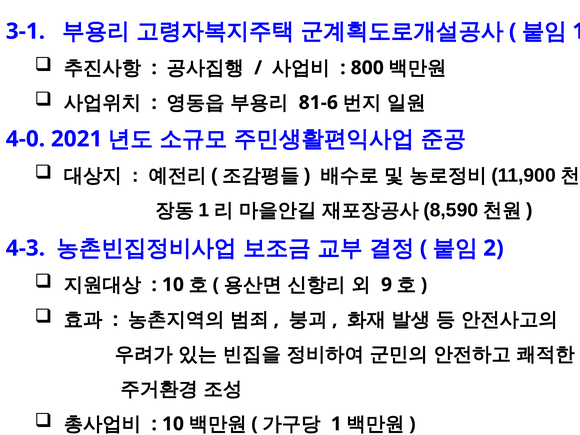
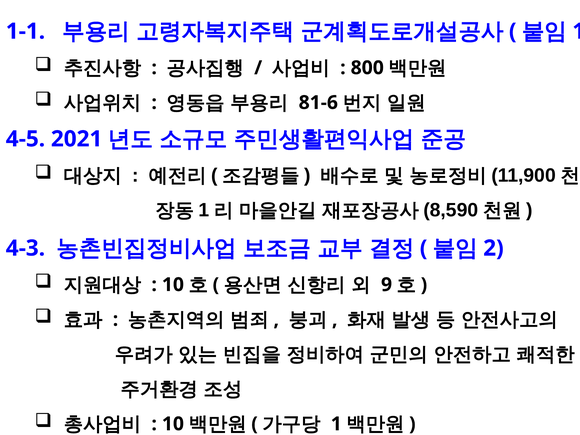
3-1: 3-1 -> 1-1
4-0: 4-0 -> 4-5
